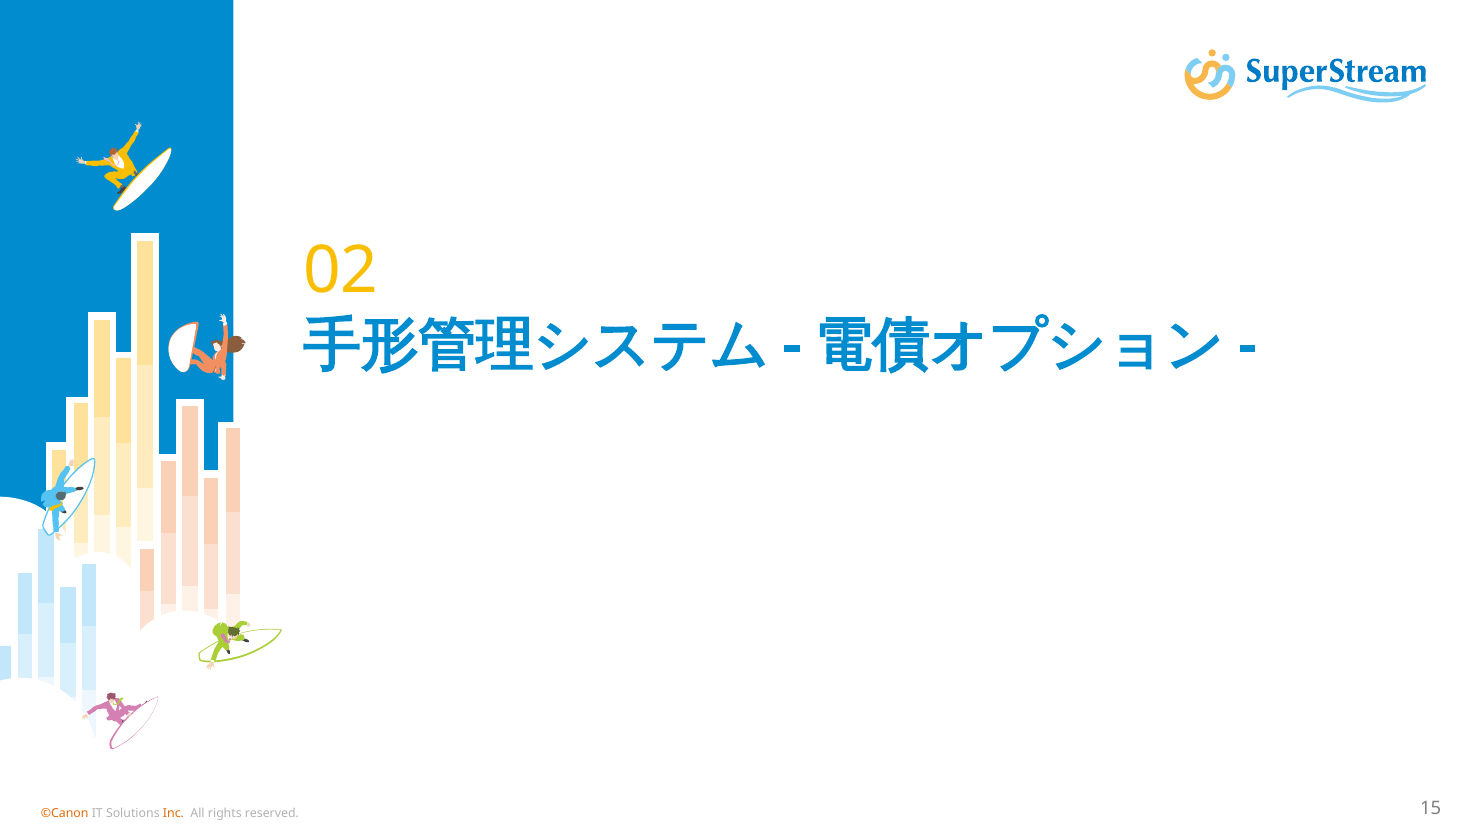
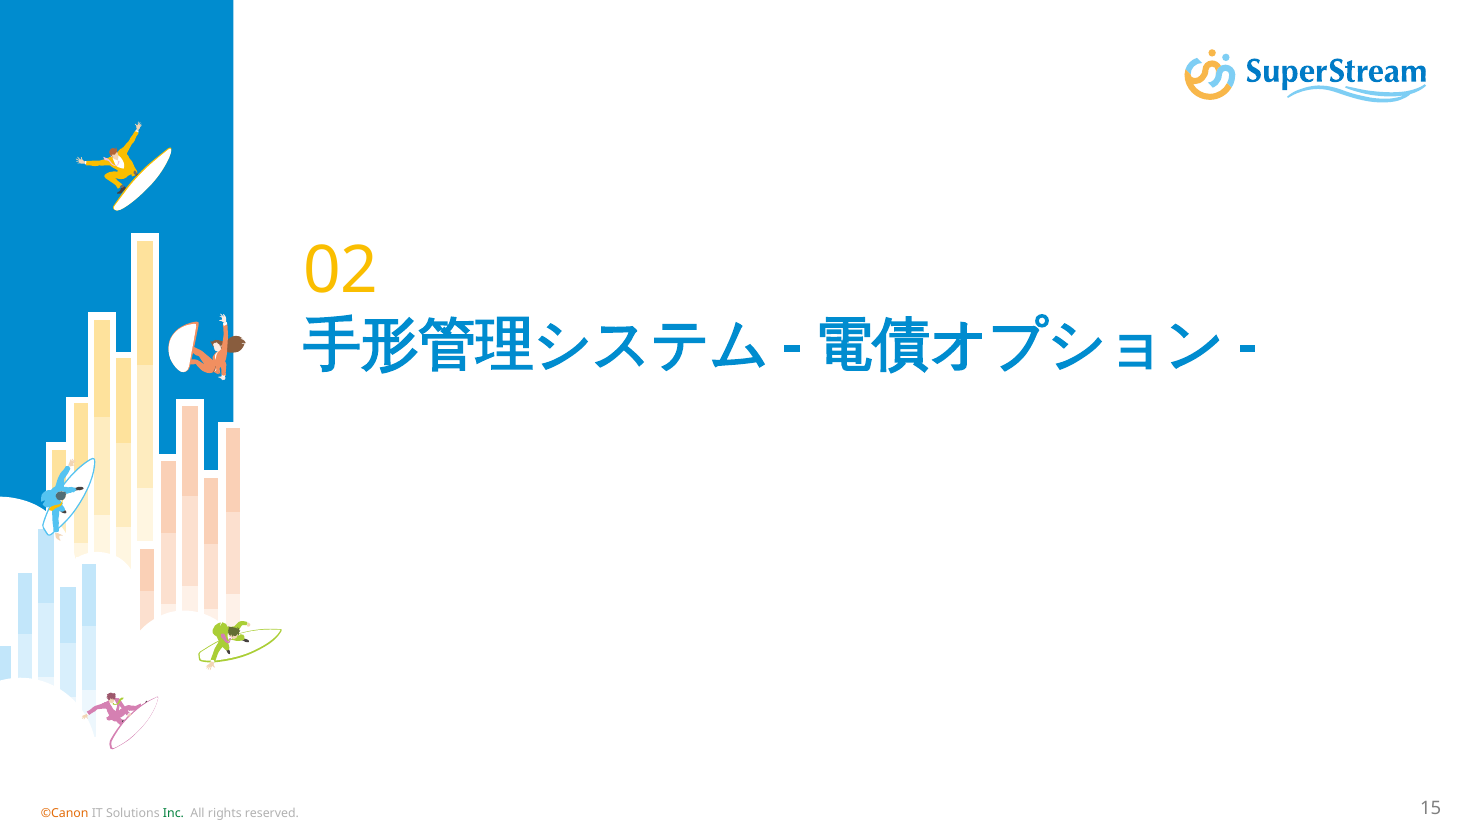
Inc colour: orange -> green
